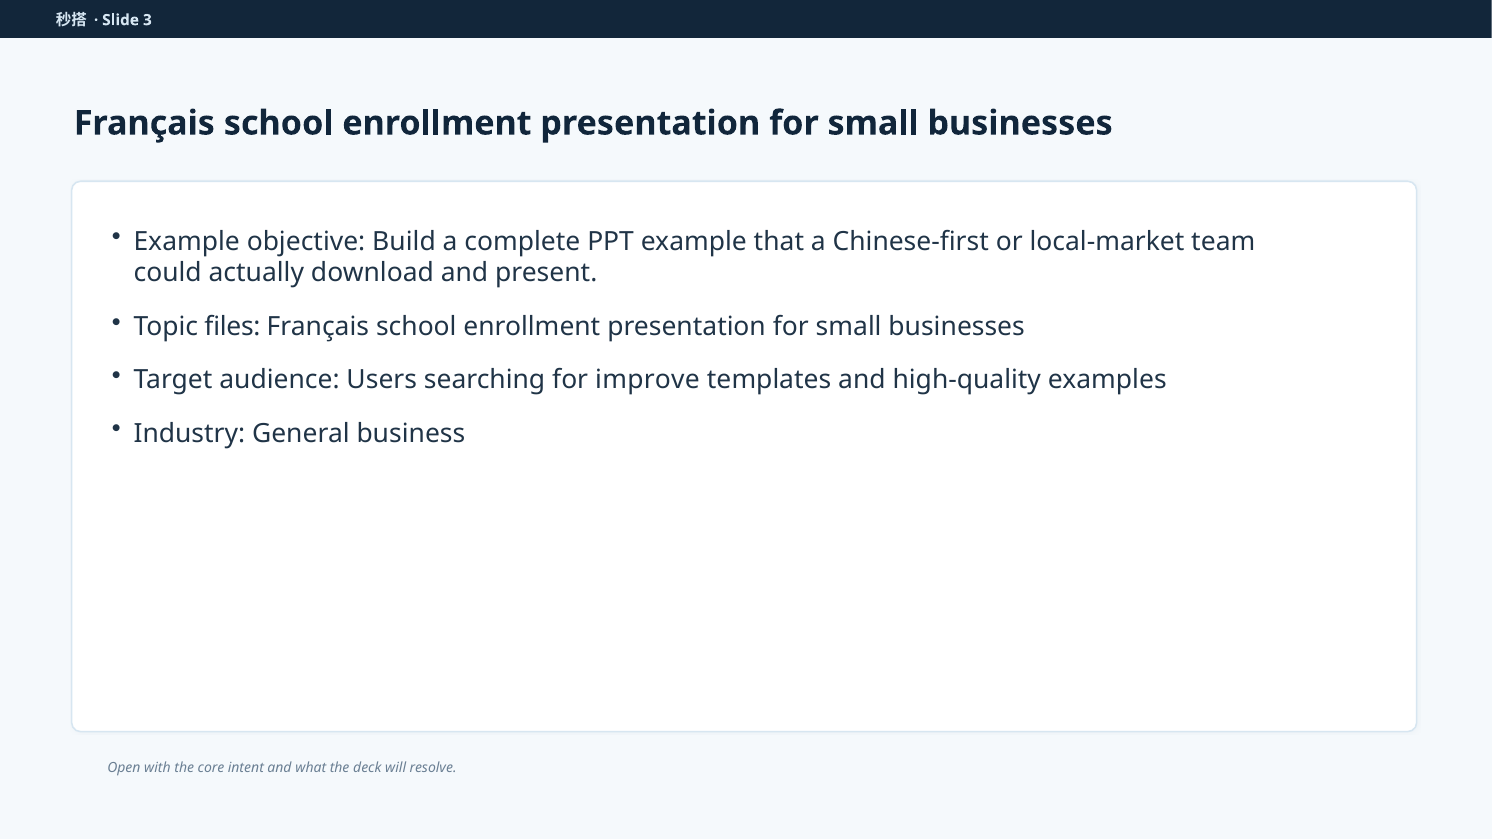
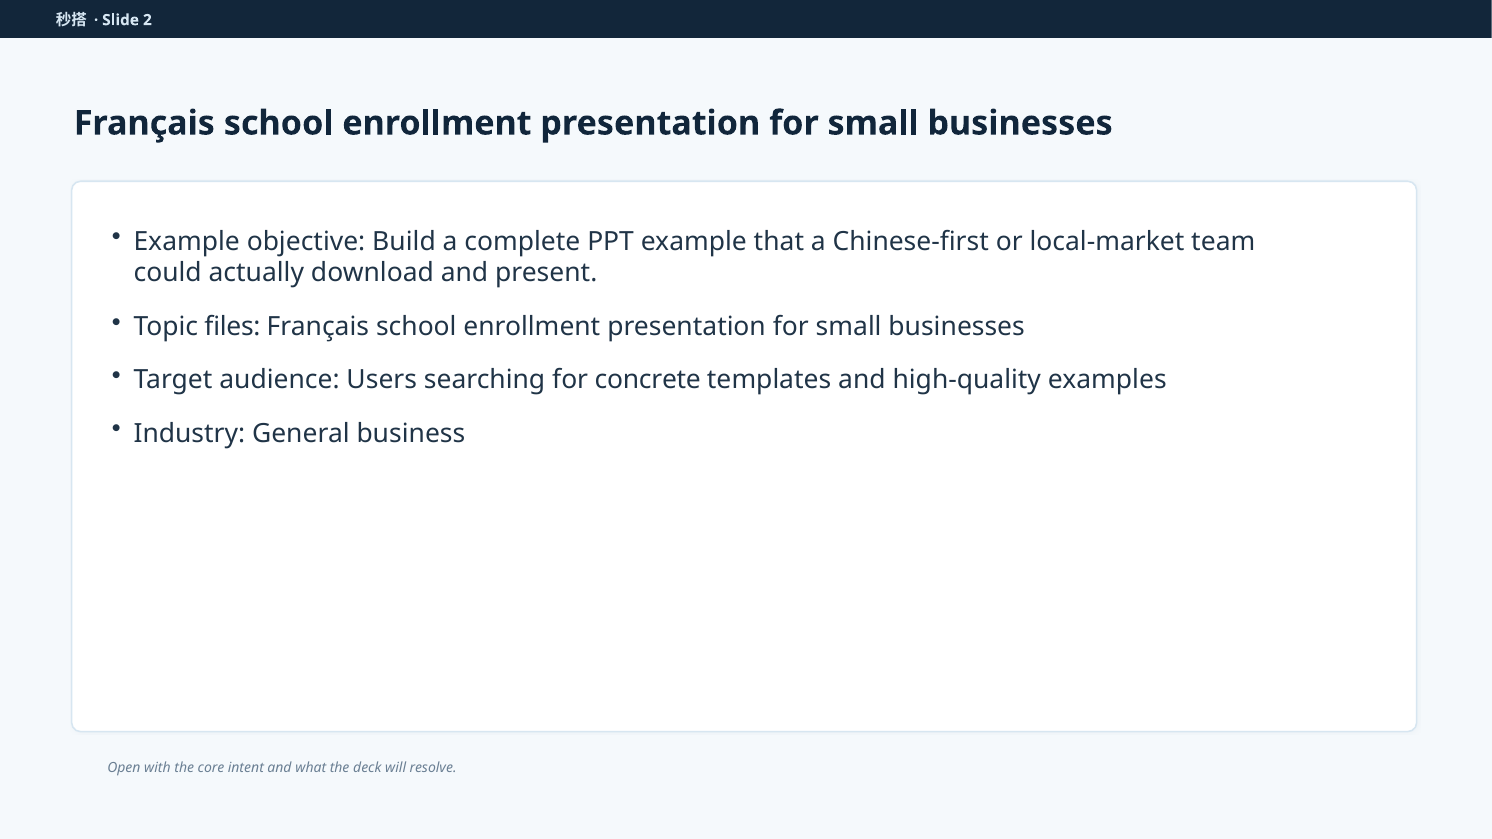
3: 3 -> 2
improve: improve -> concrete
